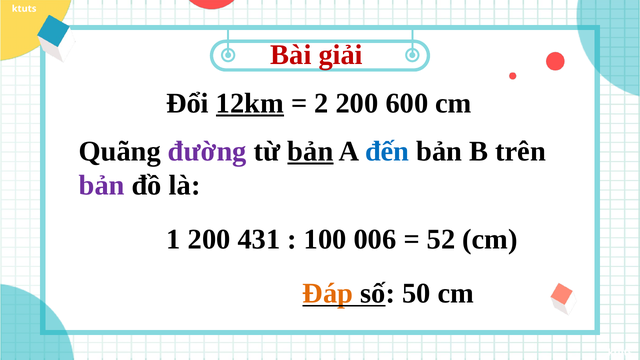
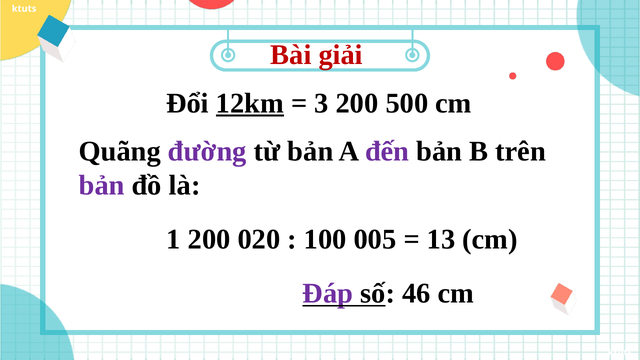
2: 2 -> 3
600: 600 -> 500
bản at (310, 151) underline: present -> none
đến colour: blue -> purple
431: 431 -> 020
006: 006 -> 005
52: 52 -> 13
Đáp colour: orange -> purple
50: 50 -> 46
